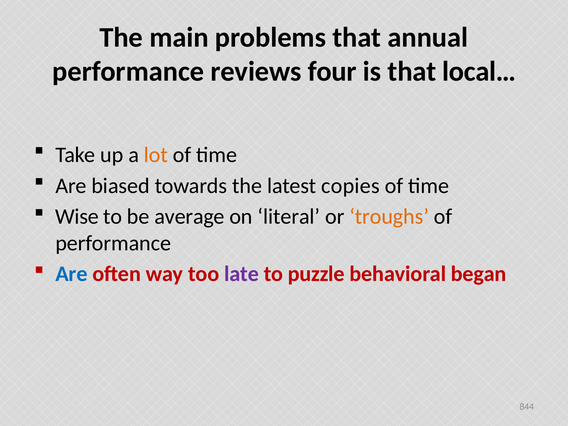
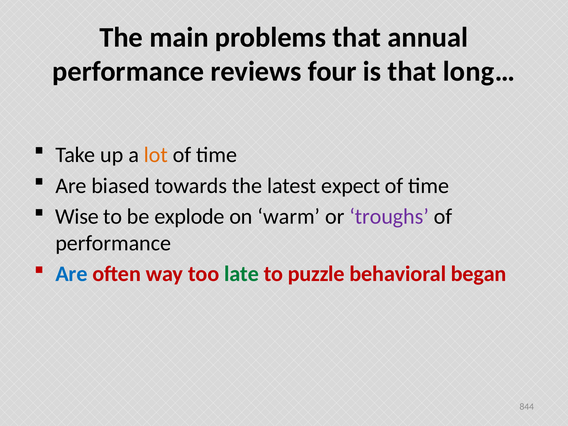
local…: local… -> long…
copies: copies -> expect
average: average -> explode
literal: literal -> warm
troughs colour: orange -> purple
late colour: purple -> green
